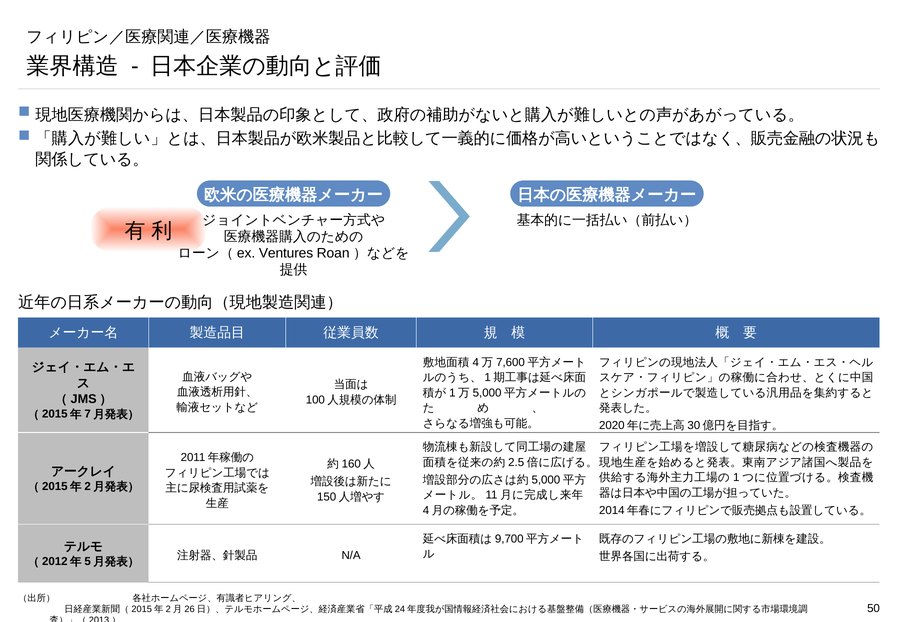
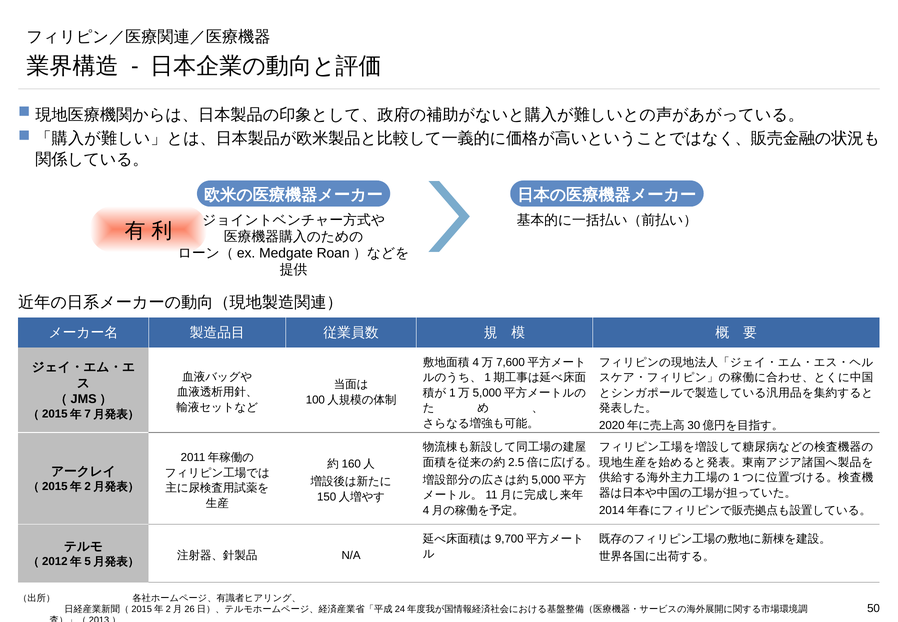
Ventures: Ventures -> Medgate
